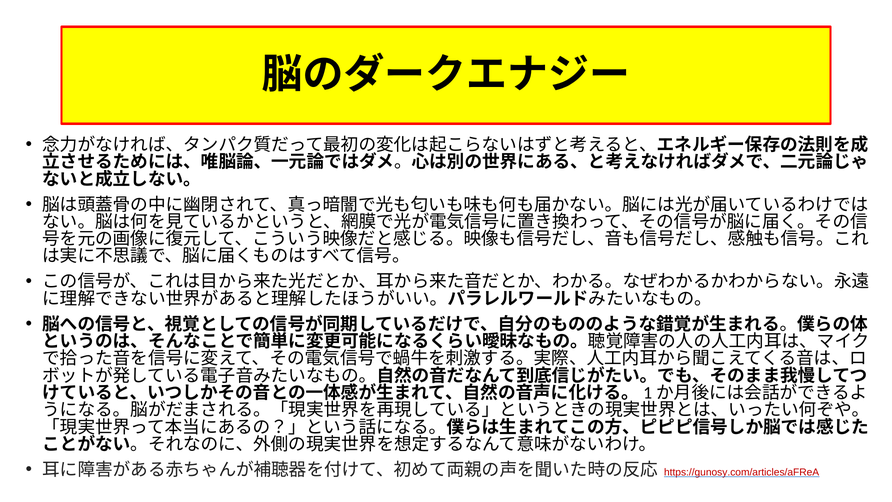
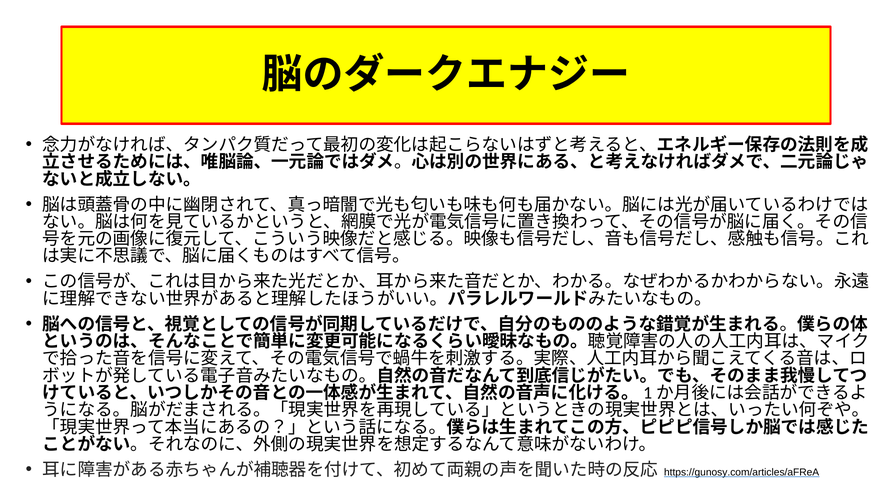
https://gunosy.com/articles/aFReA colour: red -> black
